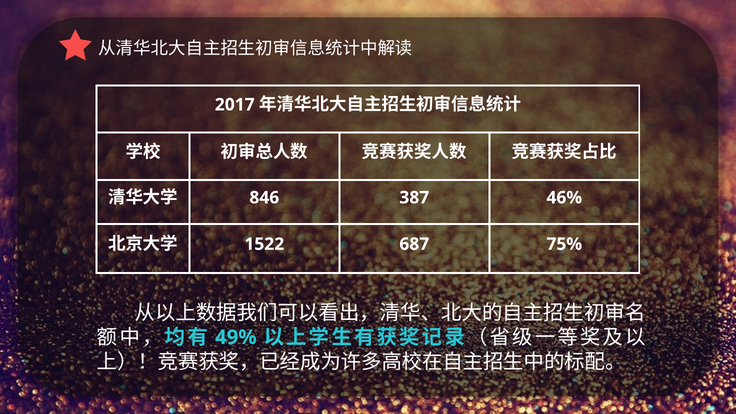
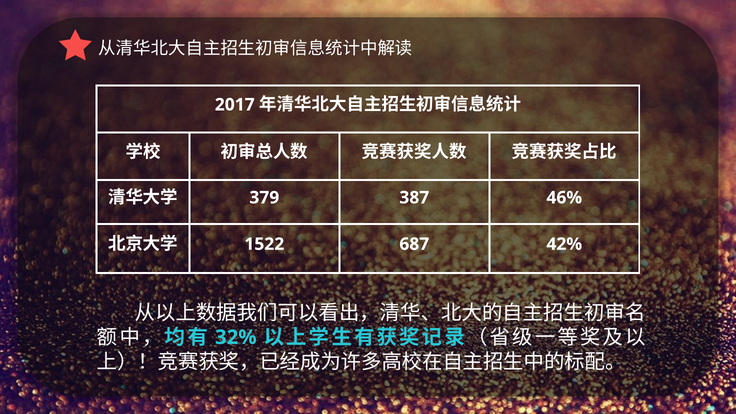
846: 846 -> 379
75%: 75% -> 42%
49%: 49% -> 32%
